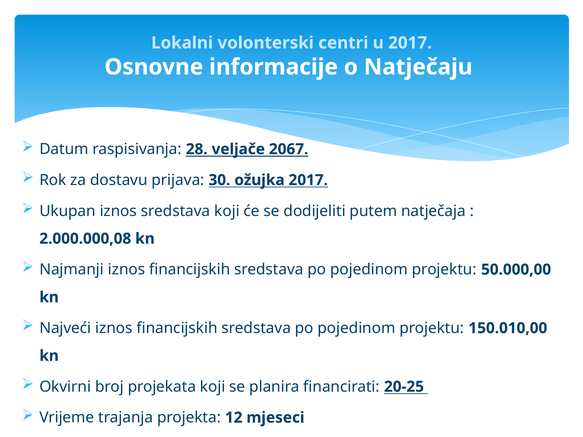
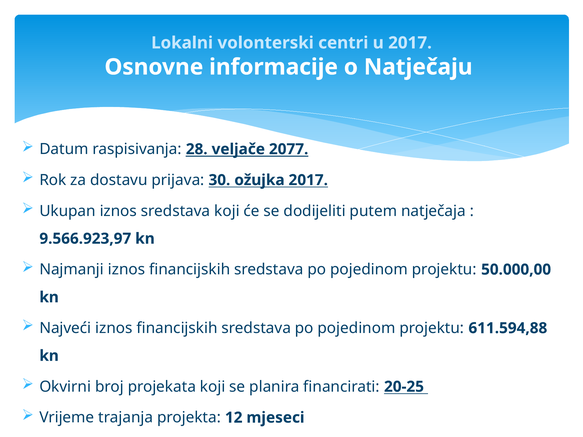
2067: 2067 -> 2077
2.000.000,08: 2.000.000,08 -> 9.566.923,97
150.010,00: 150.010,00 -> 611.594,88
